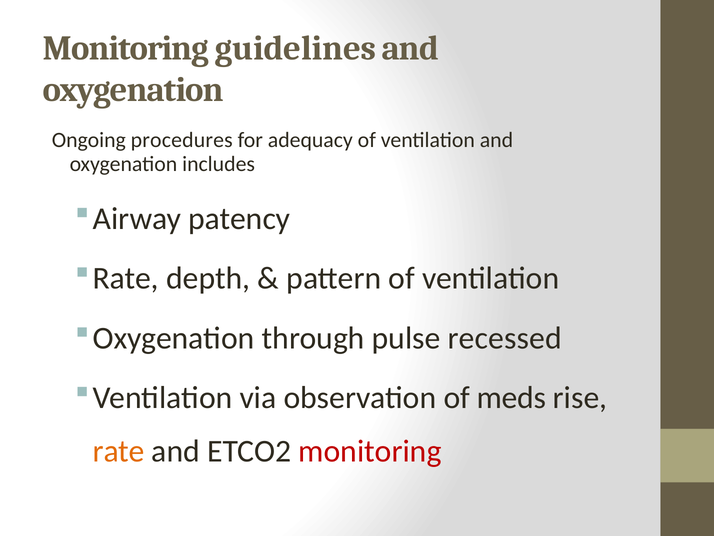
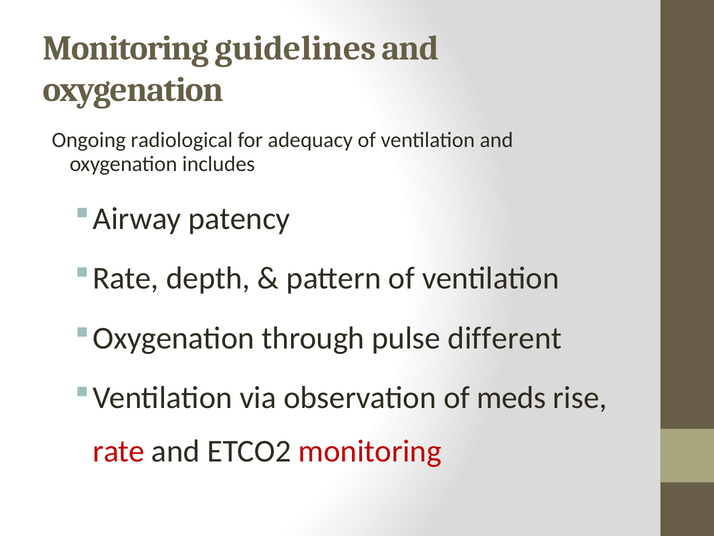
procedures: procedures -> radiological
recessed: recessed -> different
rate at (119, 451) colour: orange -> red
